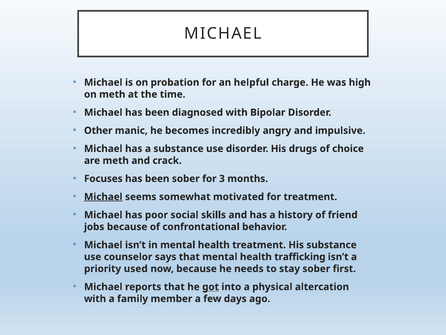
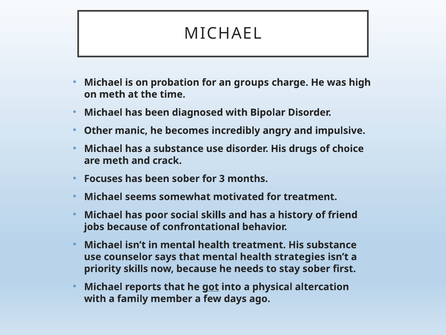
helpful: helpful -> groups
Michael at (103, 197) underline: present -> none
trafficking: trafficking -> strategies
priority used: used -> skills
